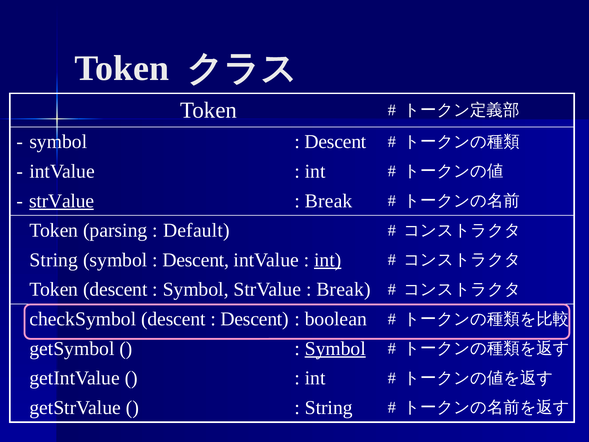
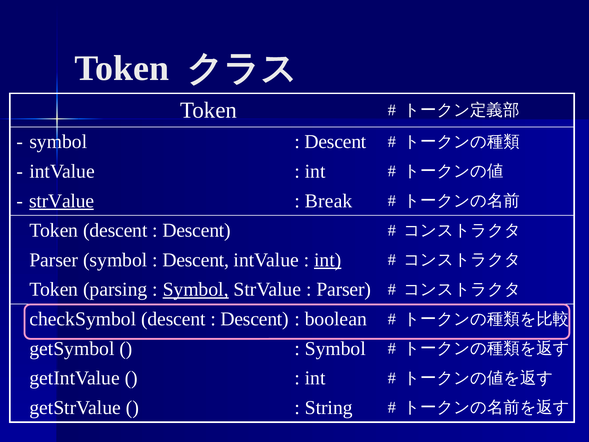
Token parsing: parsing -> descent
Default at (196, 230): Default -> Descent
String at (54, 260): String -> Parser
Token descent: descent -> parsing
Symbol at (196, 289) underline: none -> present
Break at (344, 289): Break -> Parser
Symbol at (335, 348) underline: present -> none
